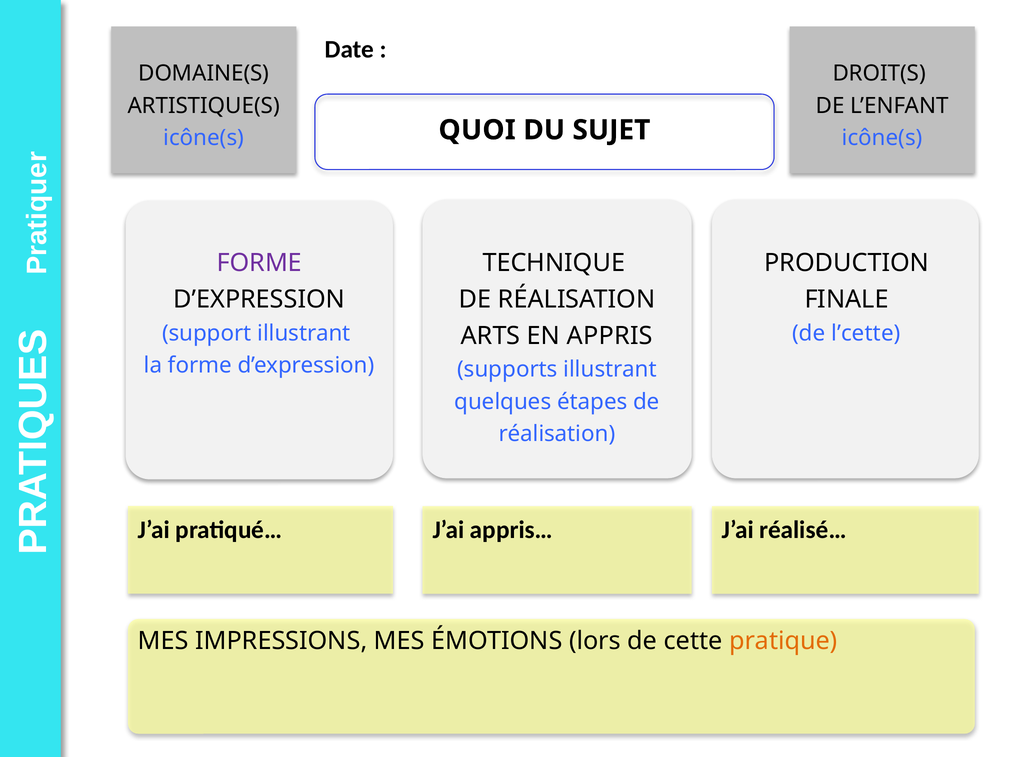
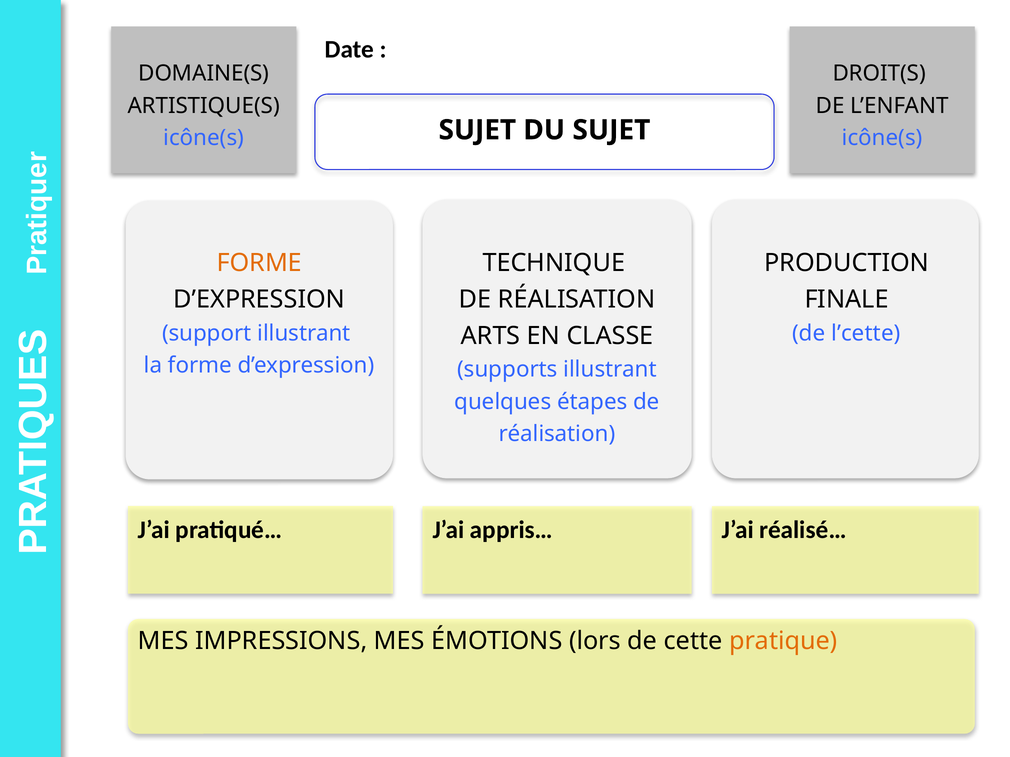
QUOI at (477, 130): QUOI -> SUJET
FORME at (259, 263) colour: purple -> orange
APPRIS: APPRIS -> CLASSE
